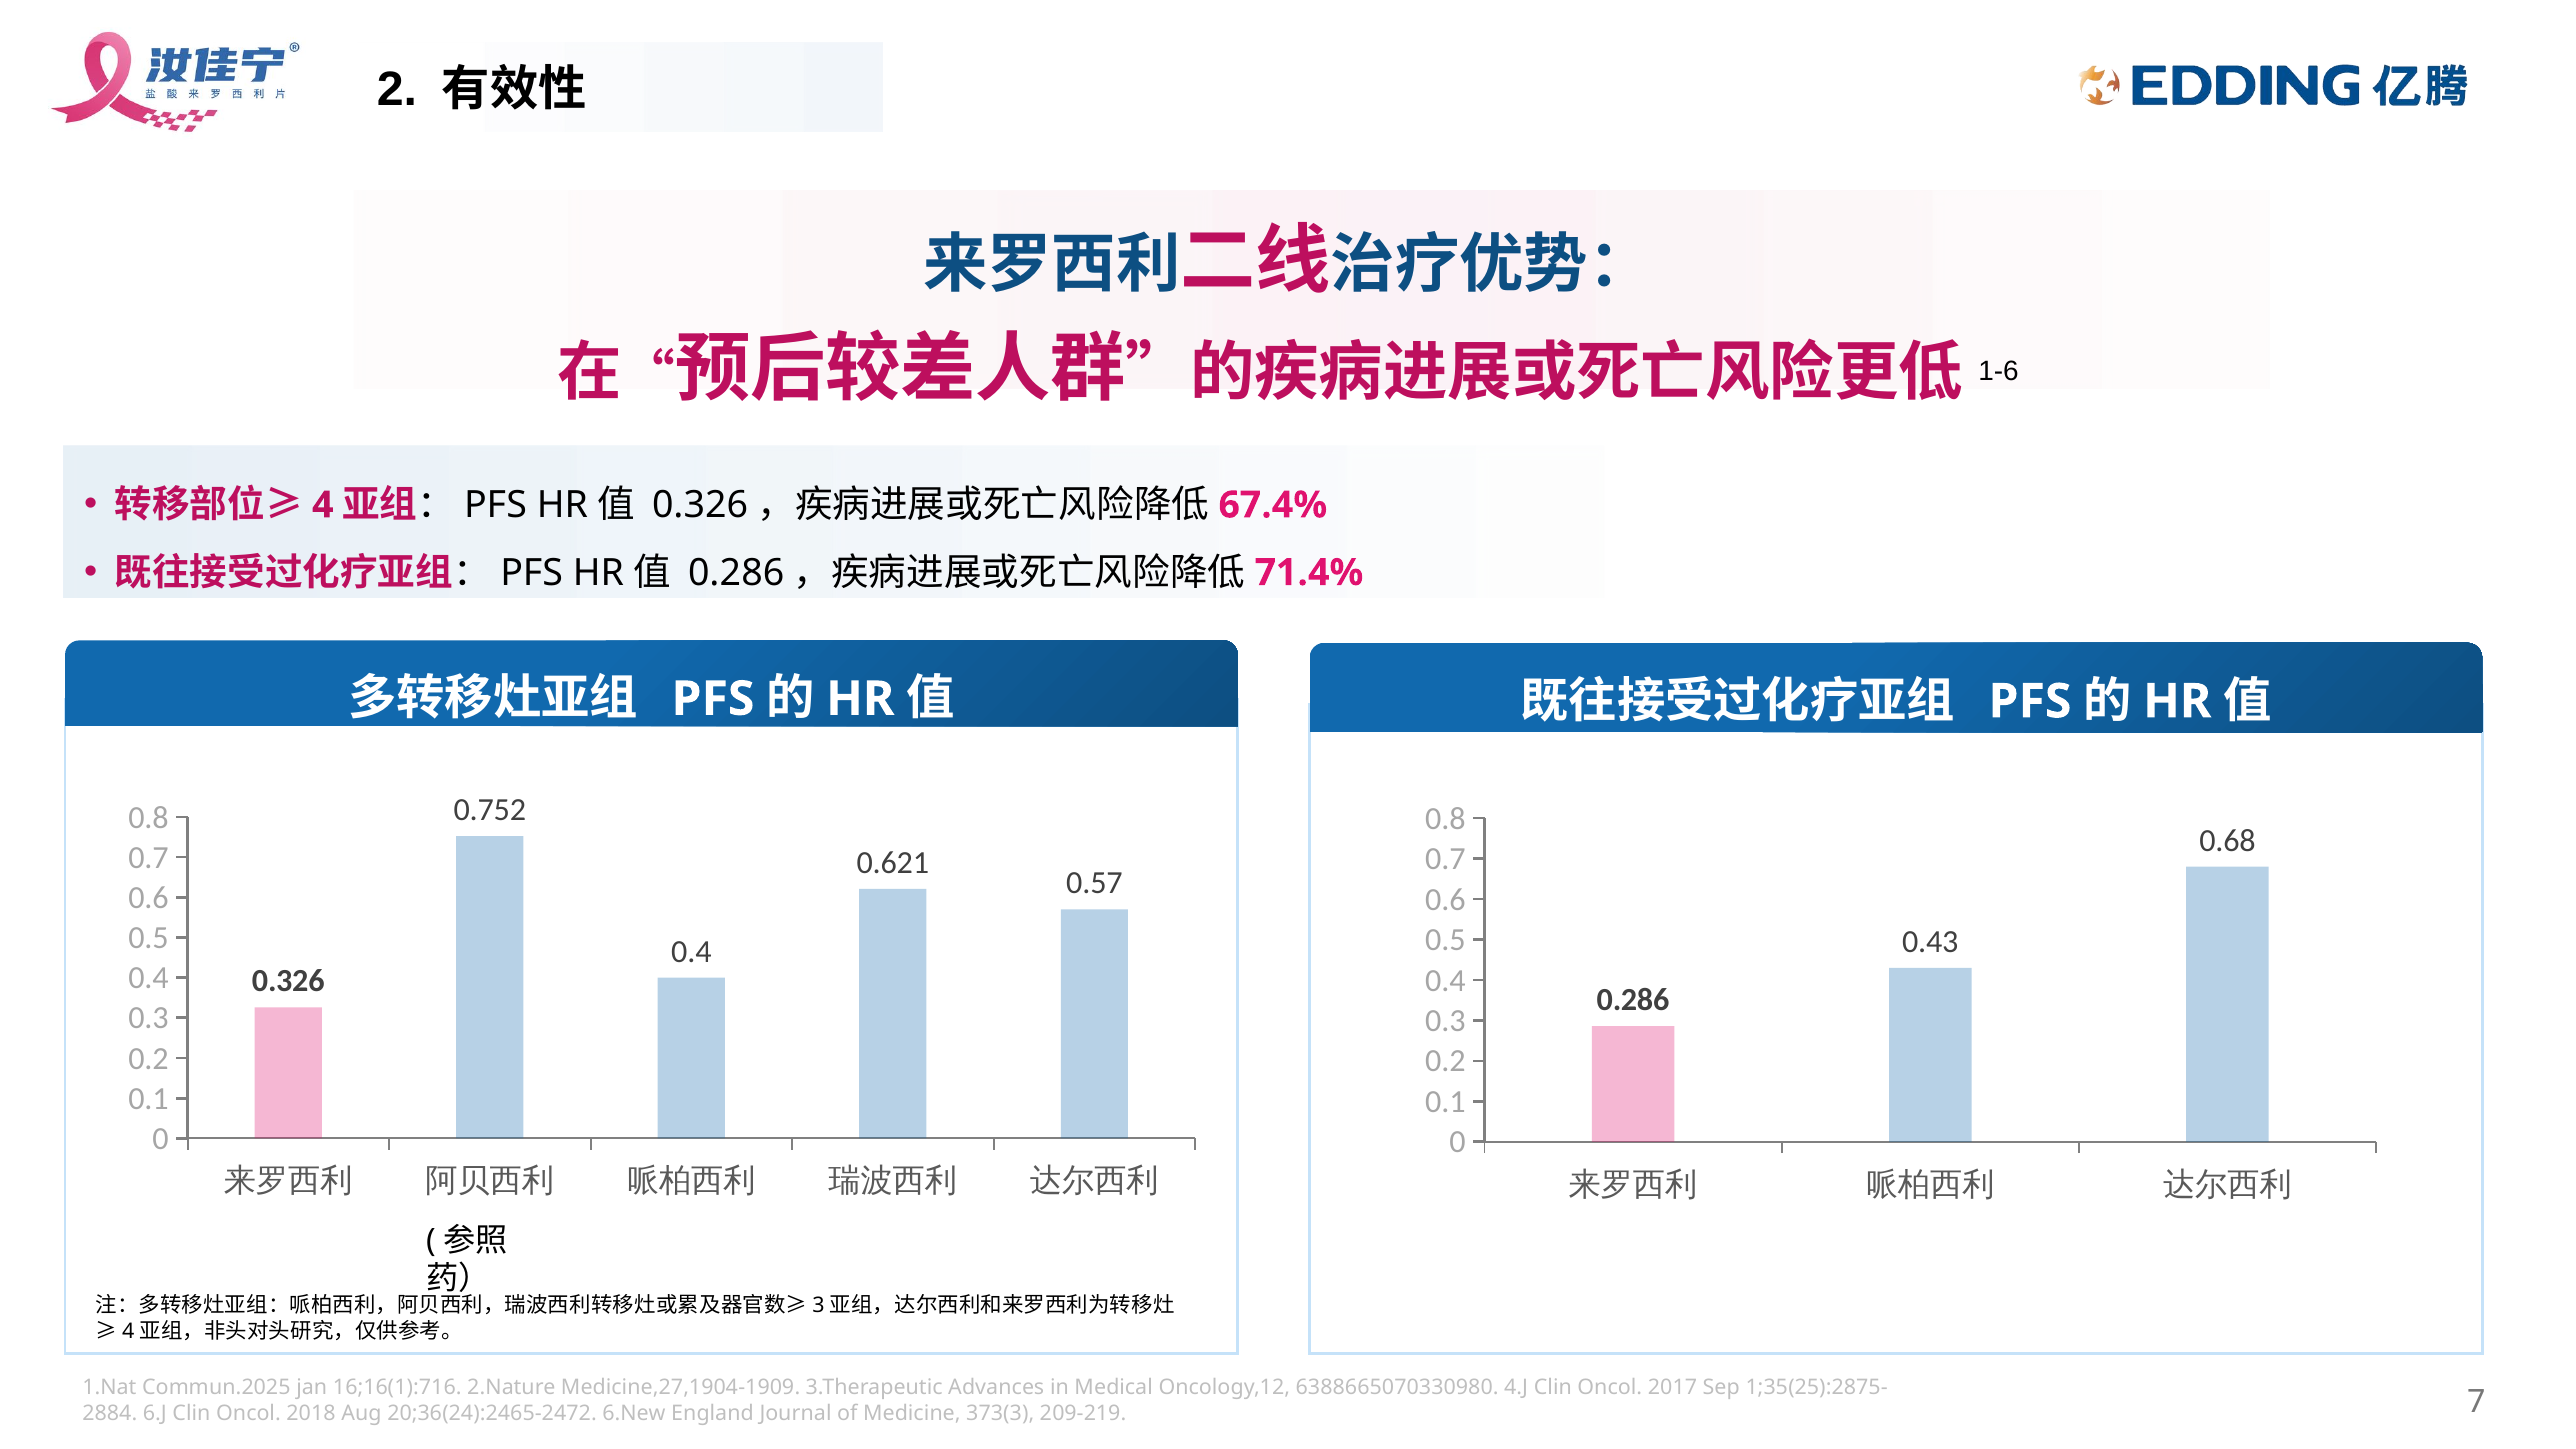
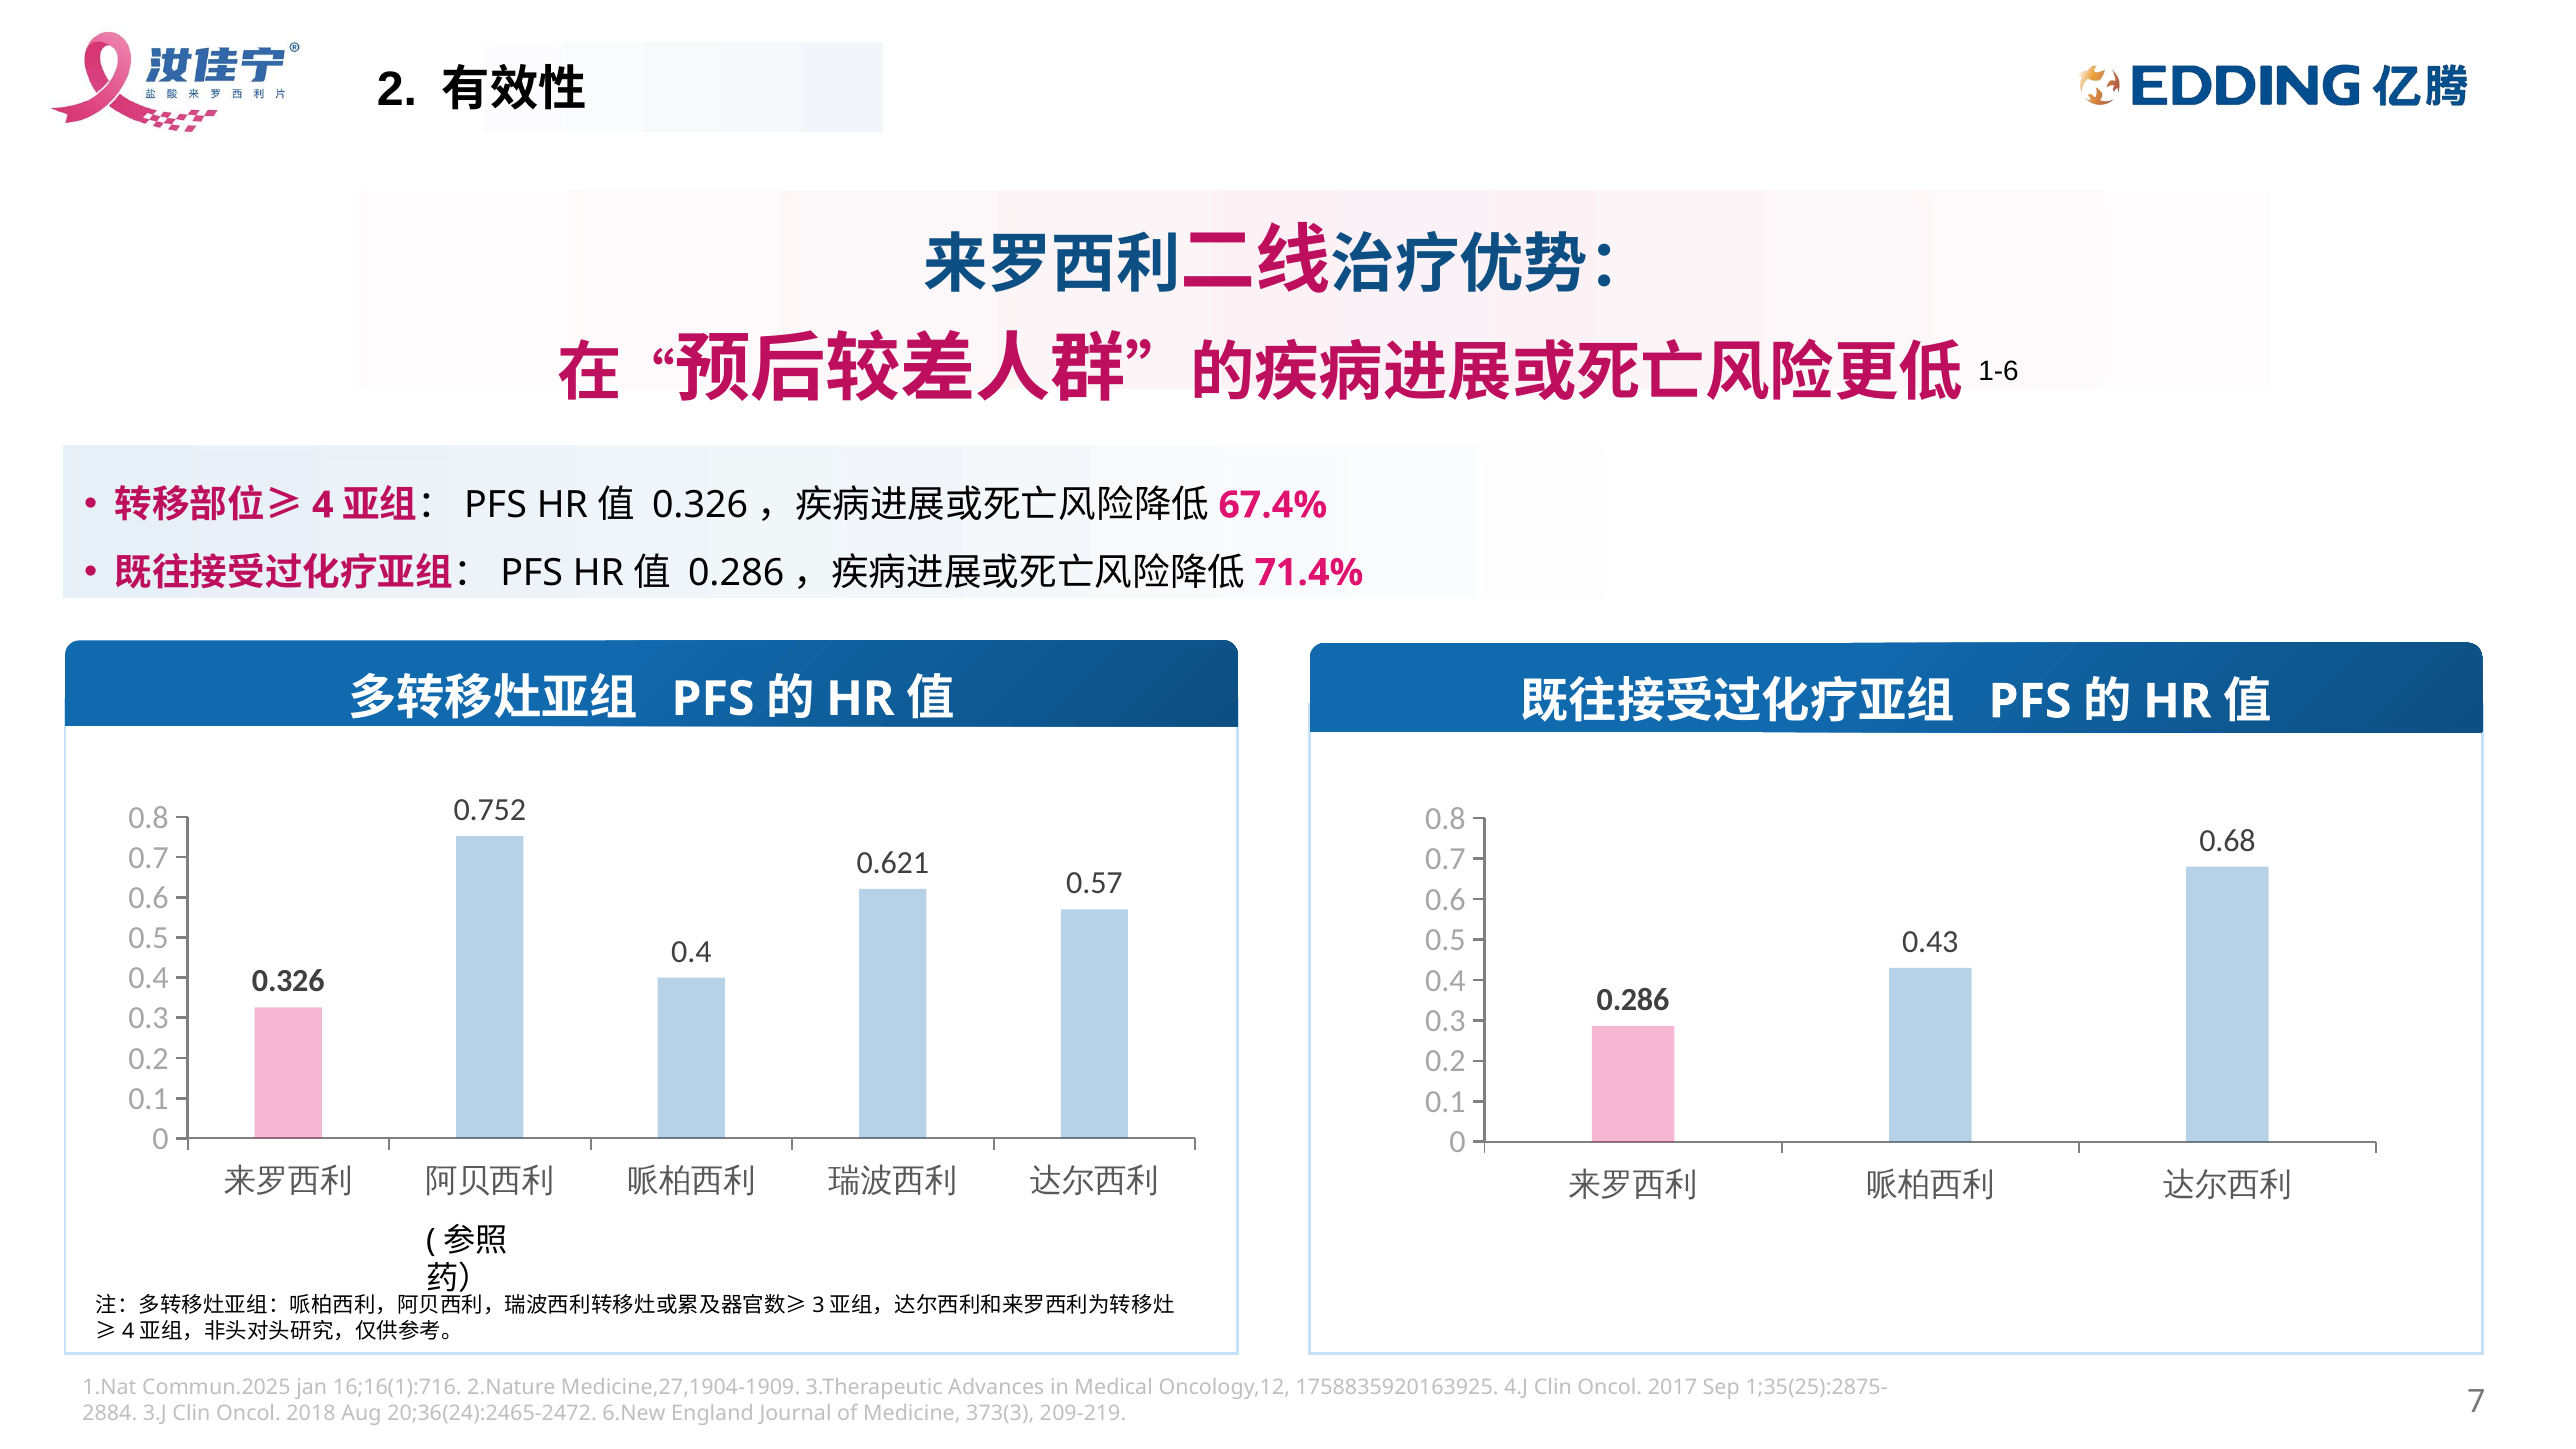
6388665070330980: 6388665070330980 -> 1758835920163925
6.J: 6.J -> 3.J
